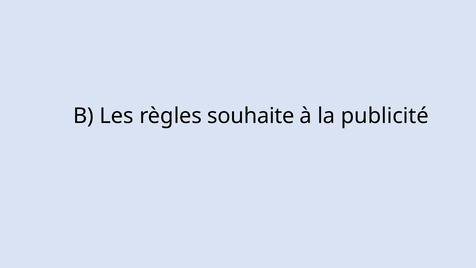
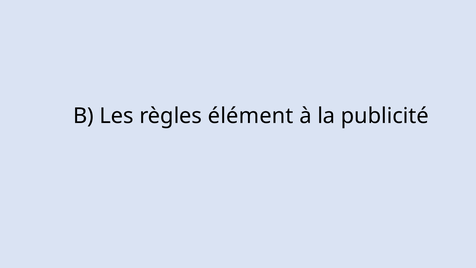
souhaite: souhaite -> élément
